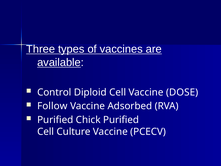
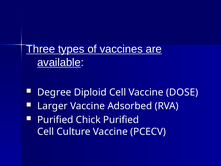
Control: Control -> Degree
Follow: Follow -> Larger
